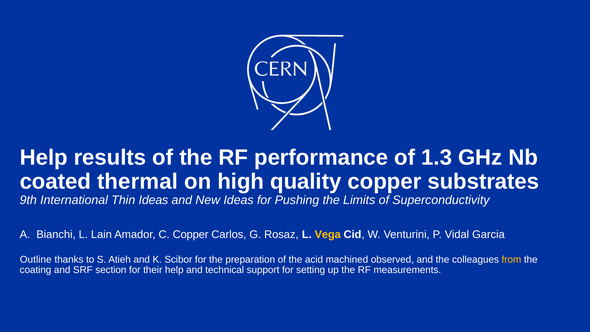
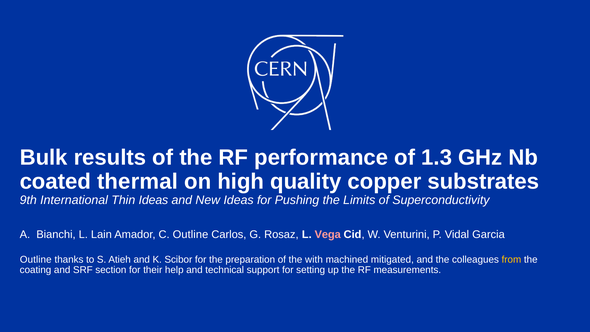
Help at (44, 158): Help -> Bulk
C Copper: Copper -> Outline
Vega colour: yellow -> pink
acid: acid -> with
observed: observed -> mitigated
